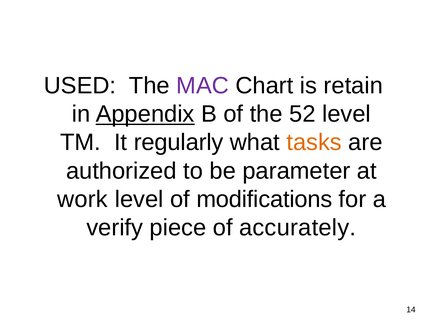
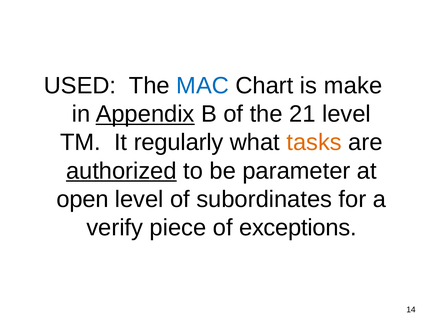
MAC colour: purple -> blue
retain: retain -> make
52: 52 -> 21
authorized underline: none -> present
work: work -> open
modifications: modifications -> subordinates
accurately: accurately -> exceptions
